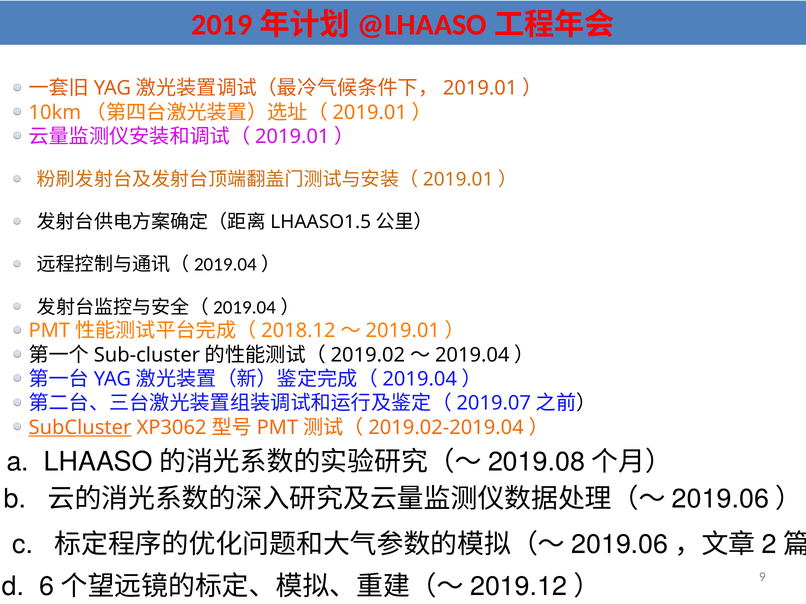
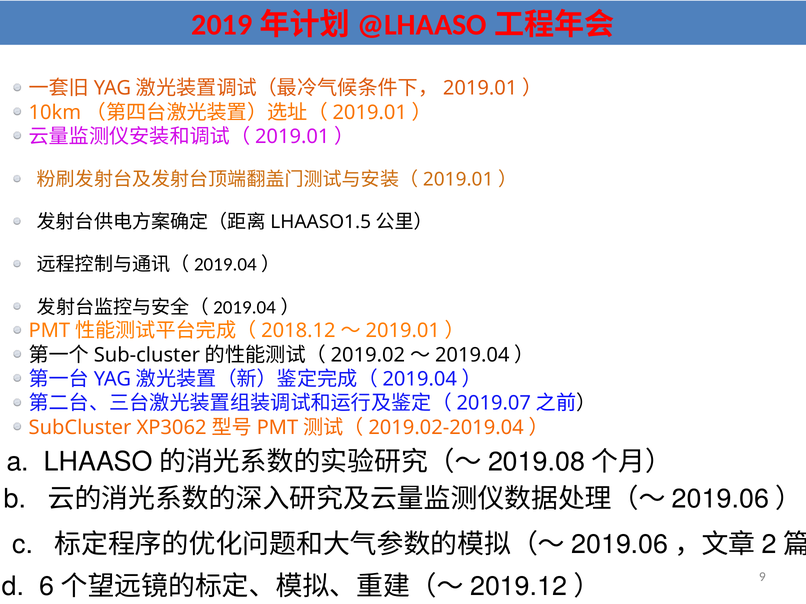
SubCluster underline: present -> none
